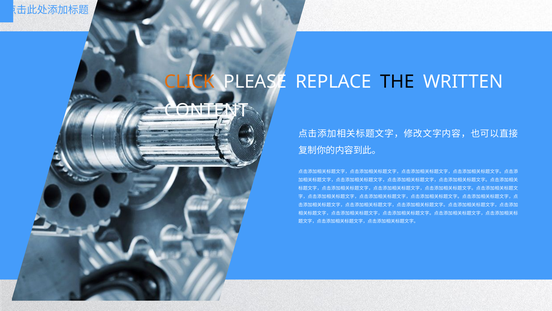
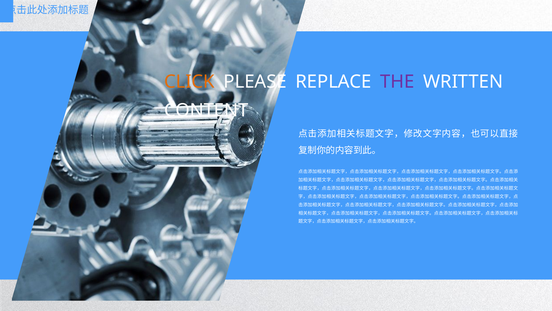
THE colour: black -> purple
